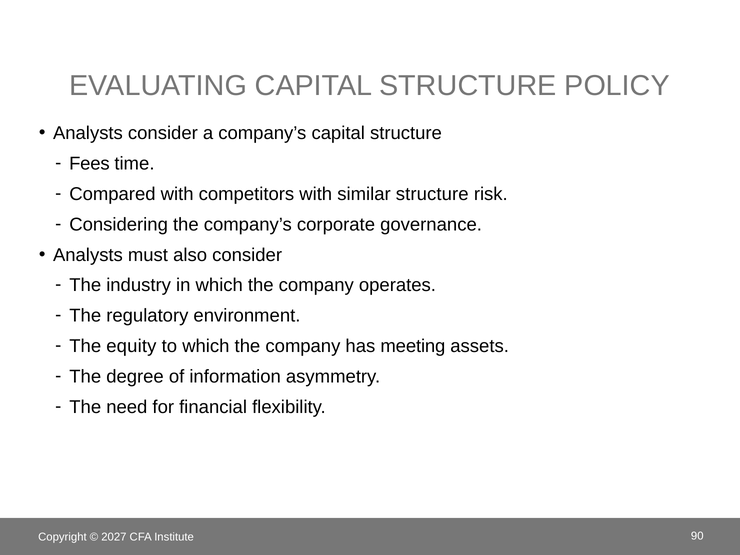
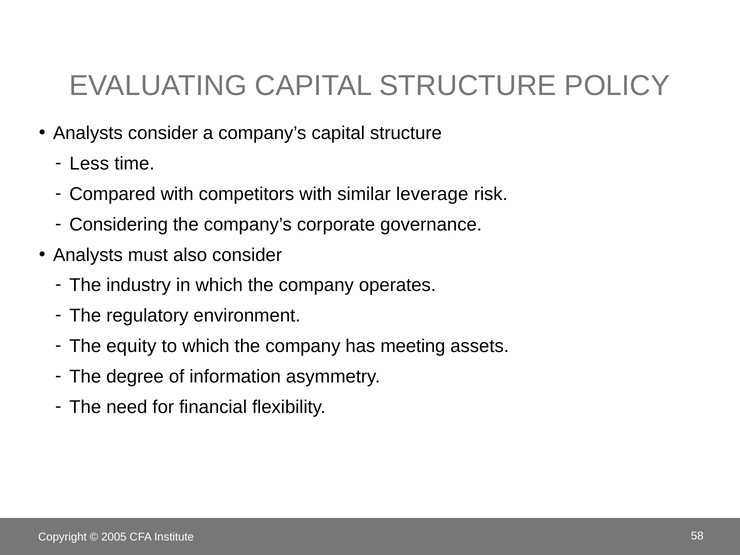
Fees: Fees -> Less
similar structure: structure -> leverage
2027: 2027 -> 2005
90: 90 -> 58
